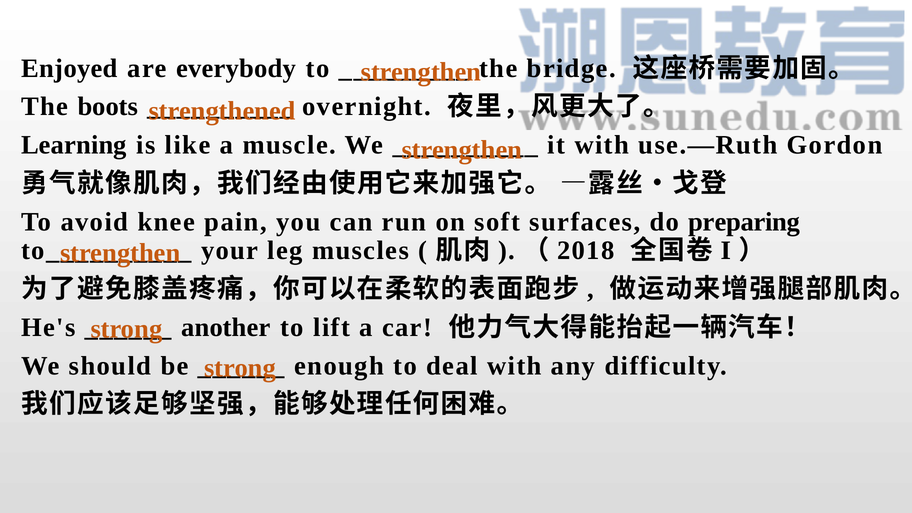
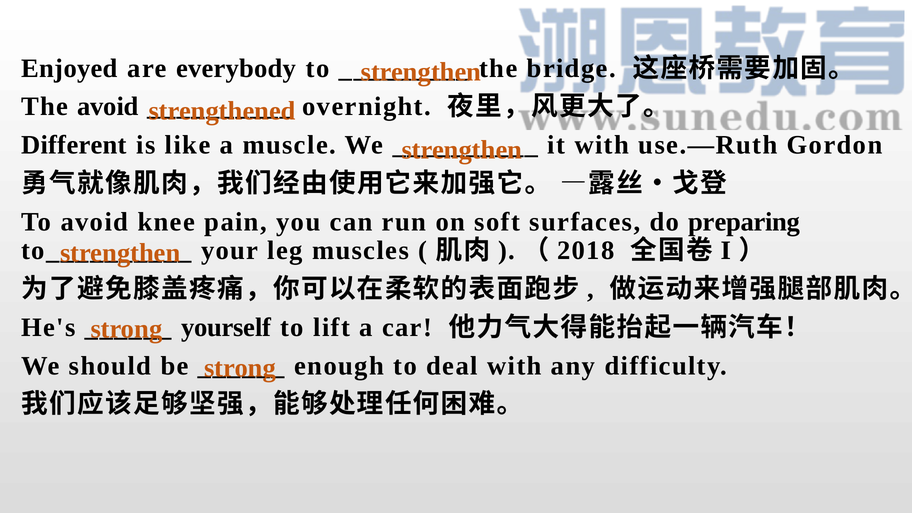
The boots: boots -> avoid
Learning: Learning -> Different
another: another -> yourself
